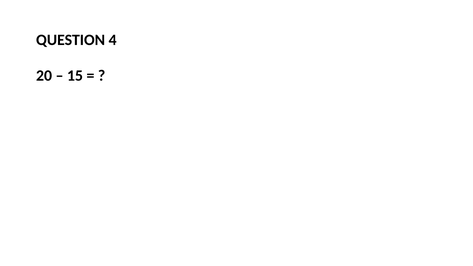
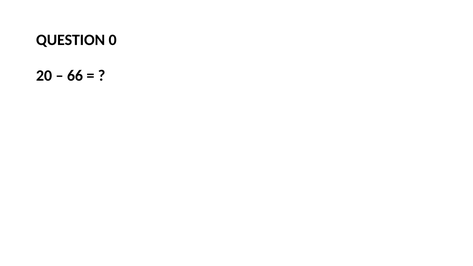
4: 4 -> 0
15: 15 -> 66
